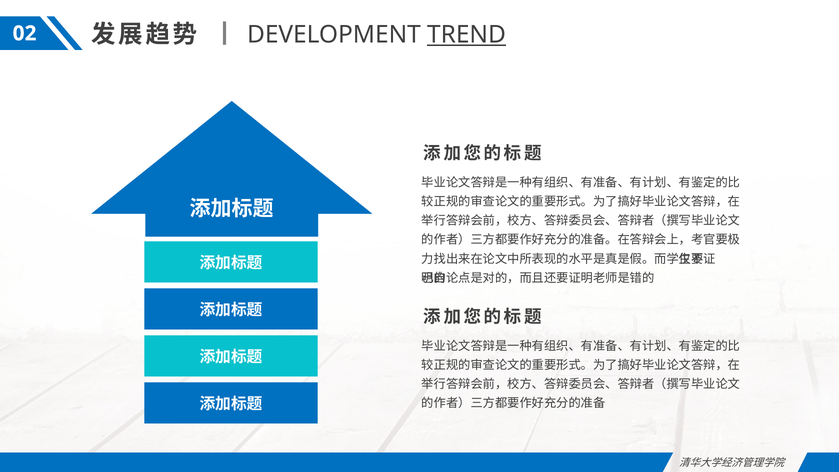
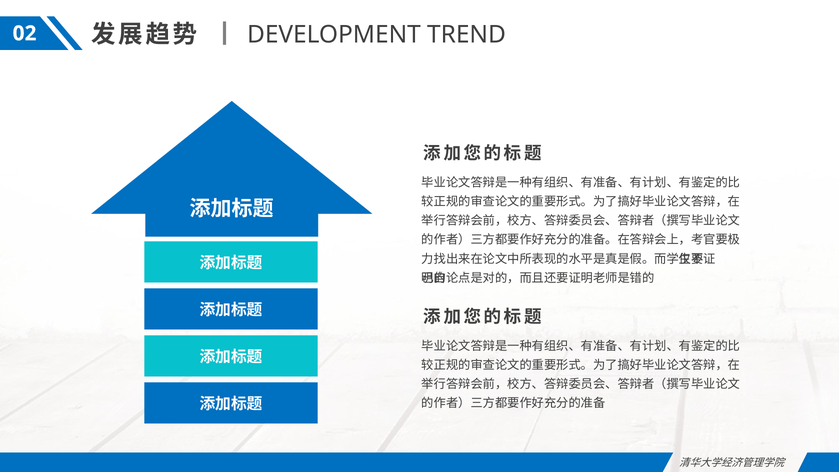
TREND underline: present -> none
